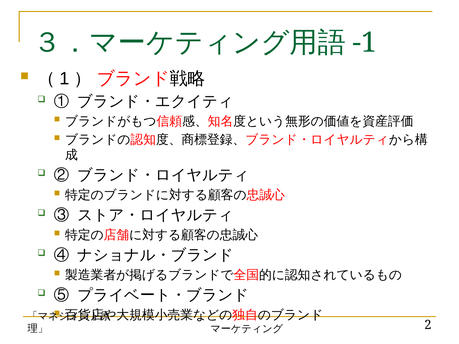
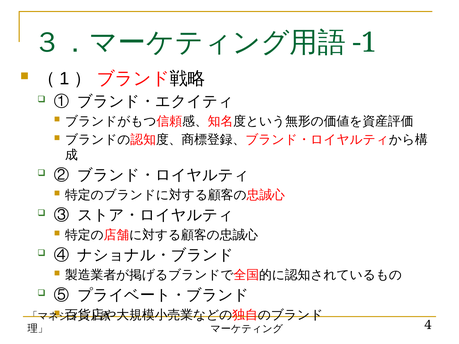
2: 2 -> 4
